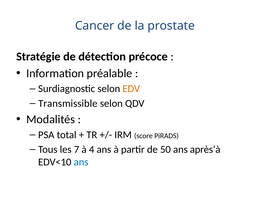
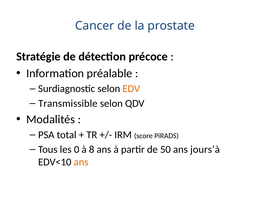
7: 7 -> 0
4: 4 -> 8
après’à: après’à -> jours’à
ans at (81, 162) colour: blue -> orange
